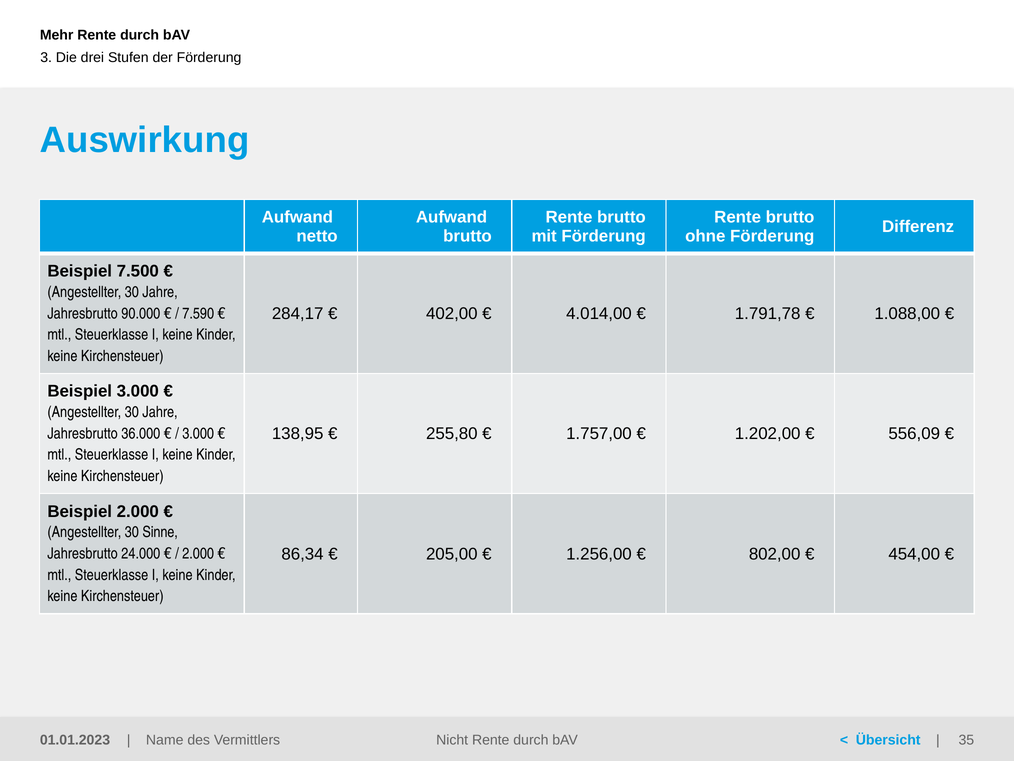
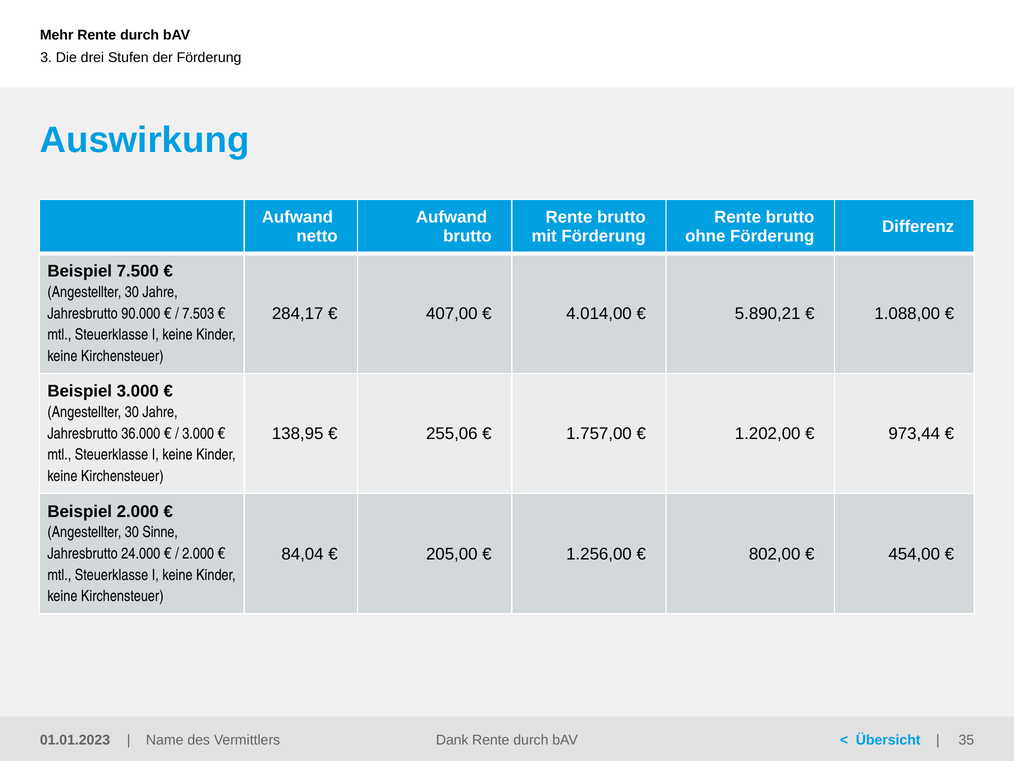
402,00: 402,00 -> 407,00
1.791,78: 1.791,78 -> 5.890,21
7.590: 7.590 -> 7.503
255,80: 255,80 -> 255,06
556,09: 556,09 -> 973,44
86,34: 86,34 -> 84,04
Nicht: Nicht -> Dank
